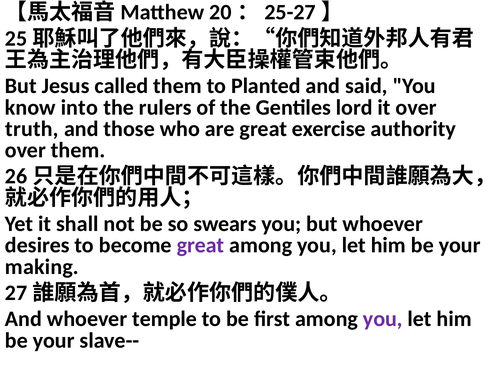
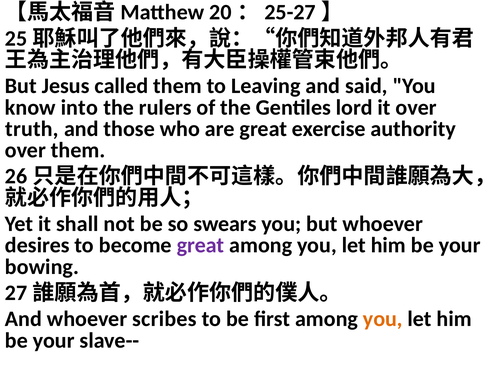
Planted: Planted -> Leaving
making: making -> bowing
temple: temple -> scribes
you at (383, 319) colour: purple -> orange
